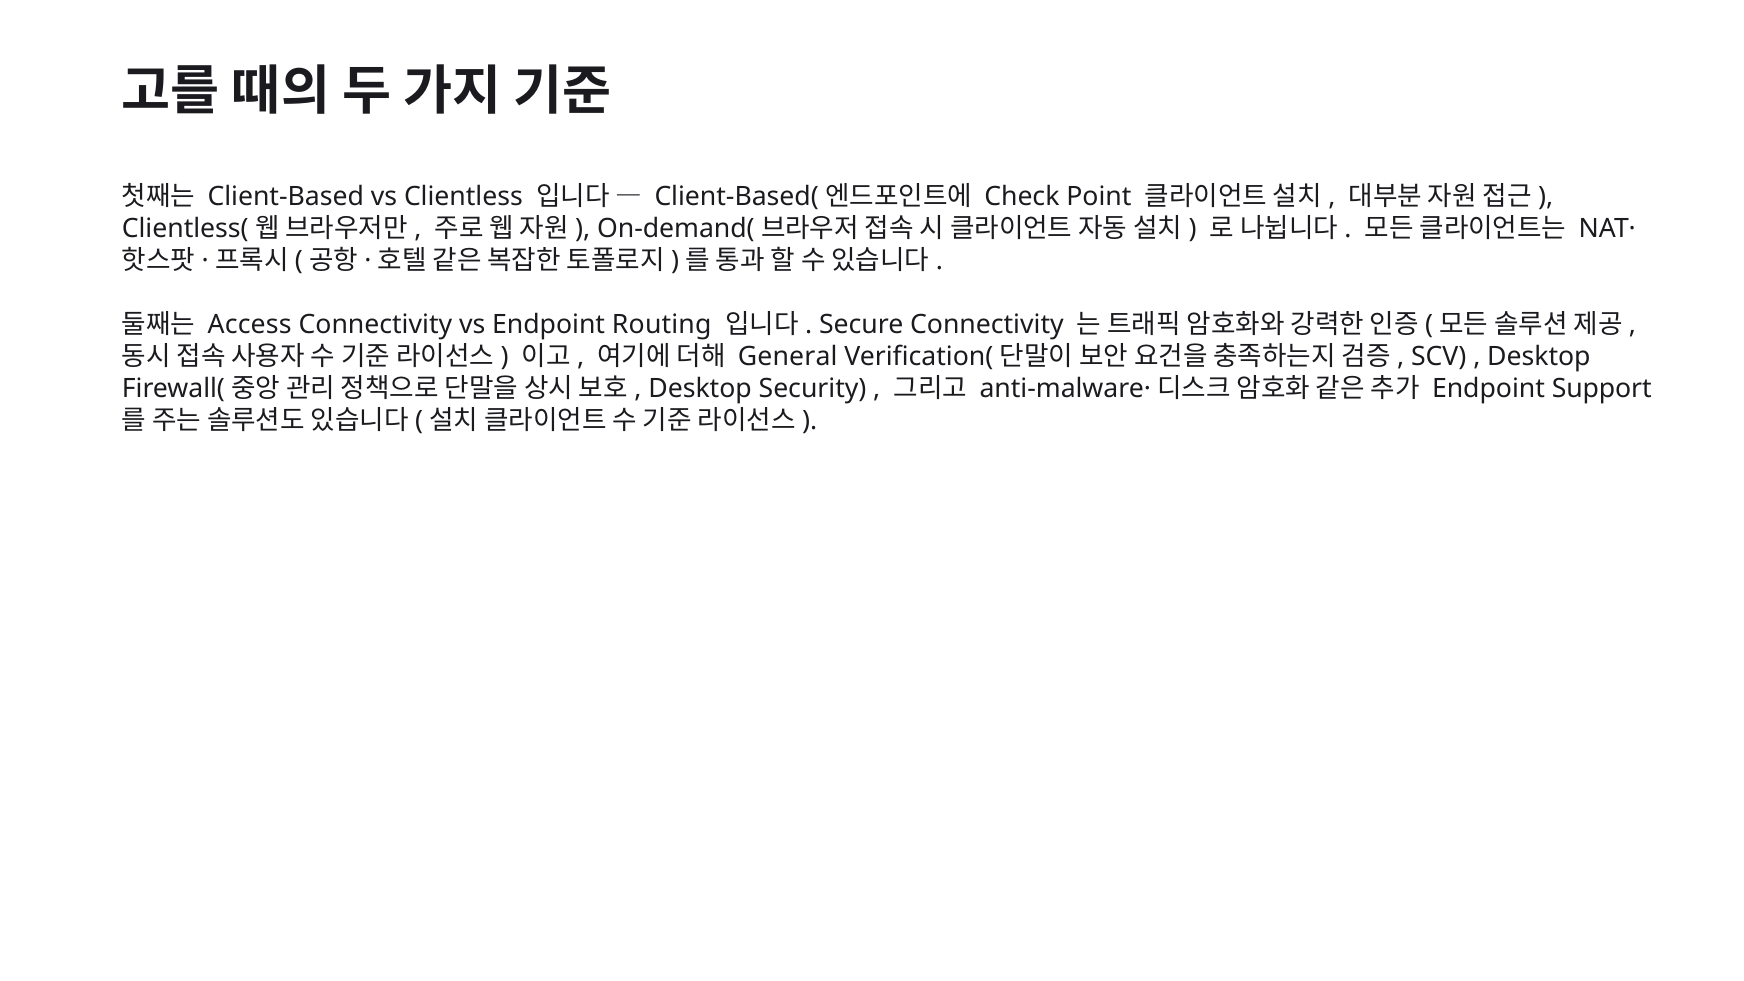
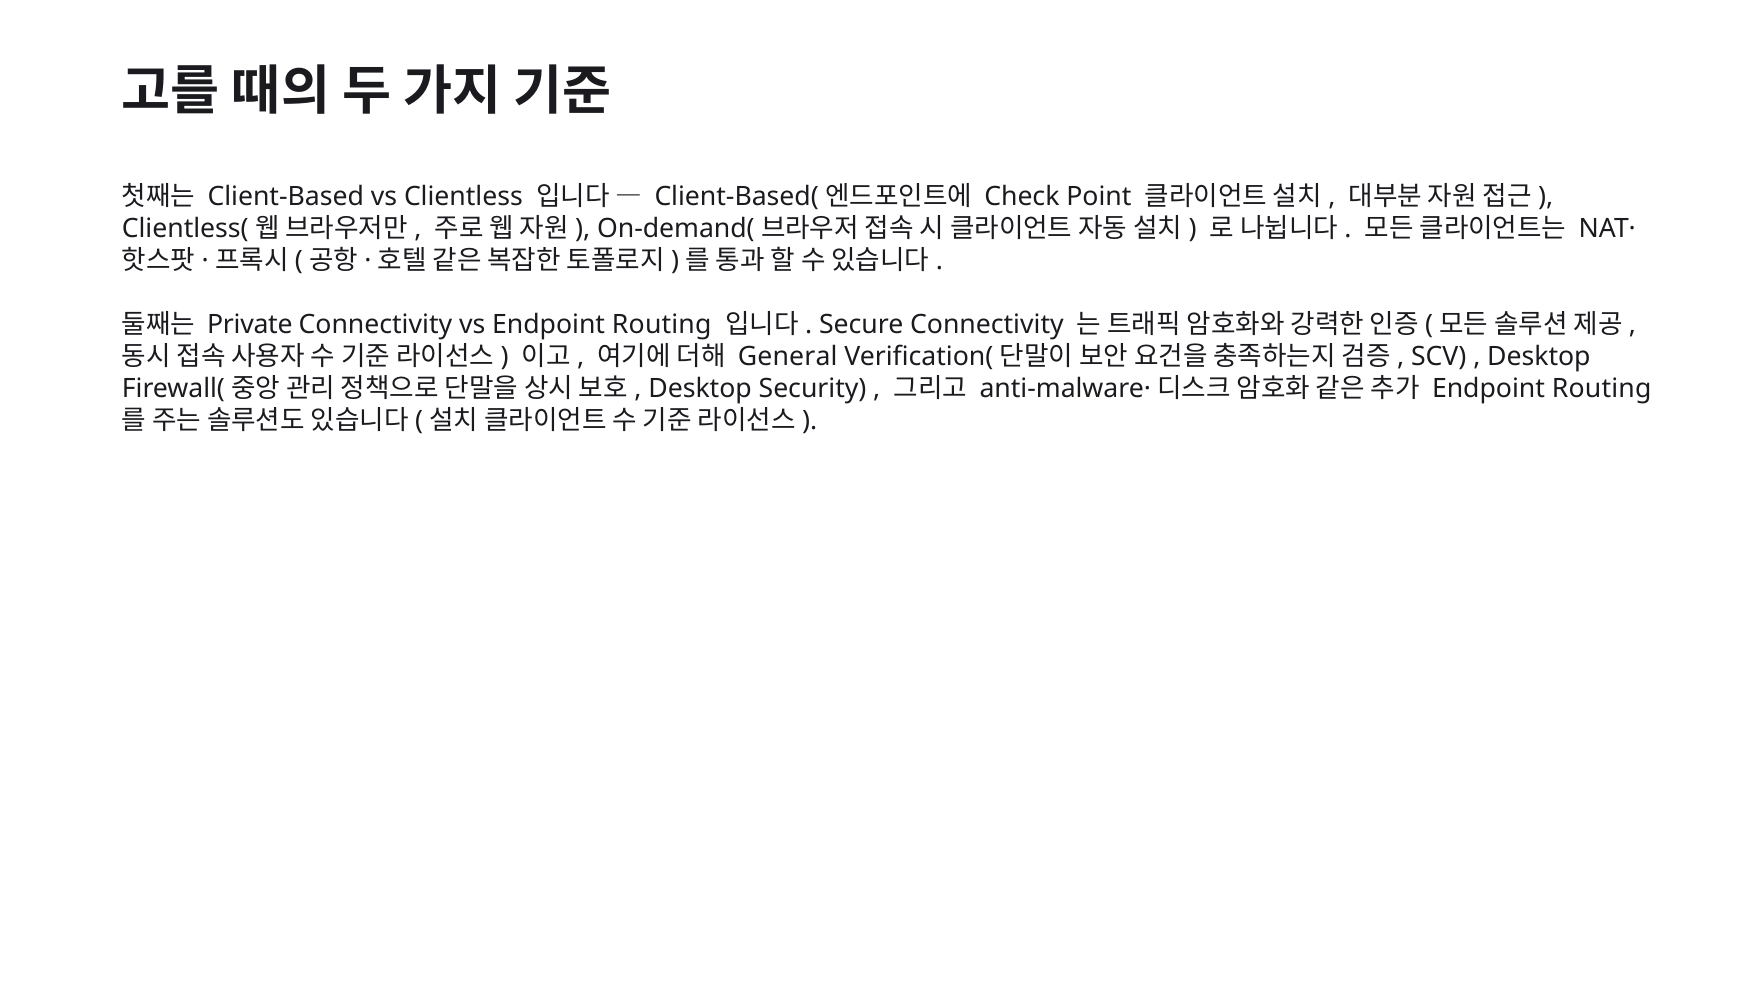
Access: Access -> Private
Support at (1602, 388): Support -> Routing
